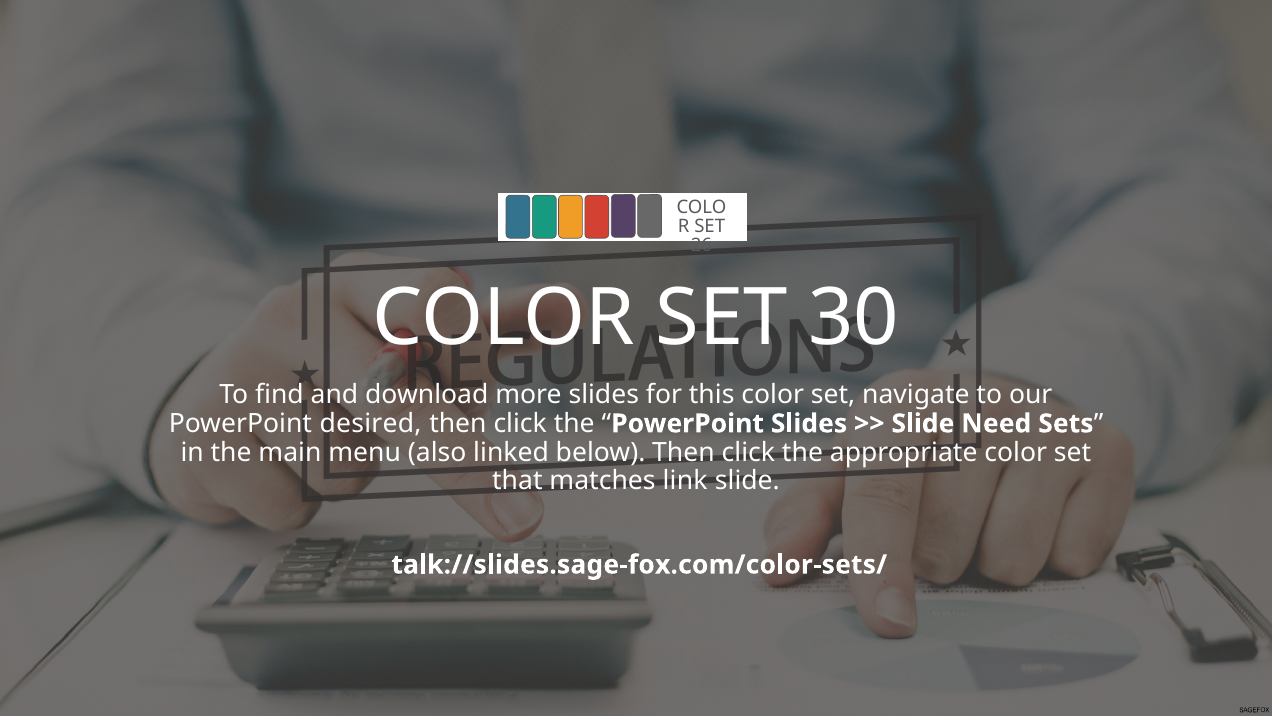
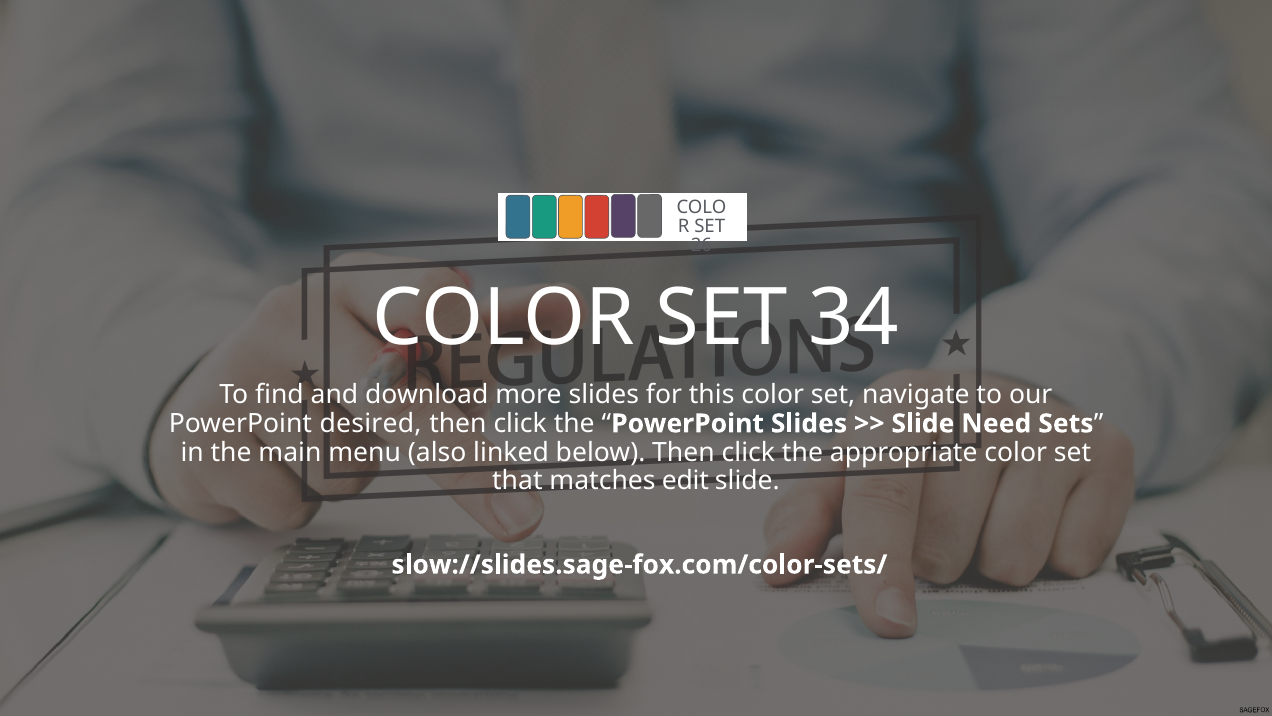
30: 30 -> 34
link: link -> edit
talk://slides.sage-fox.com/color-sets/: talk://slides.sage-fox.com/color-sets/ -> slow://slides.sage-fox.com/color-sets/
